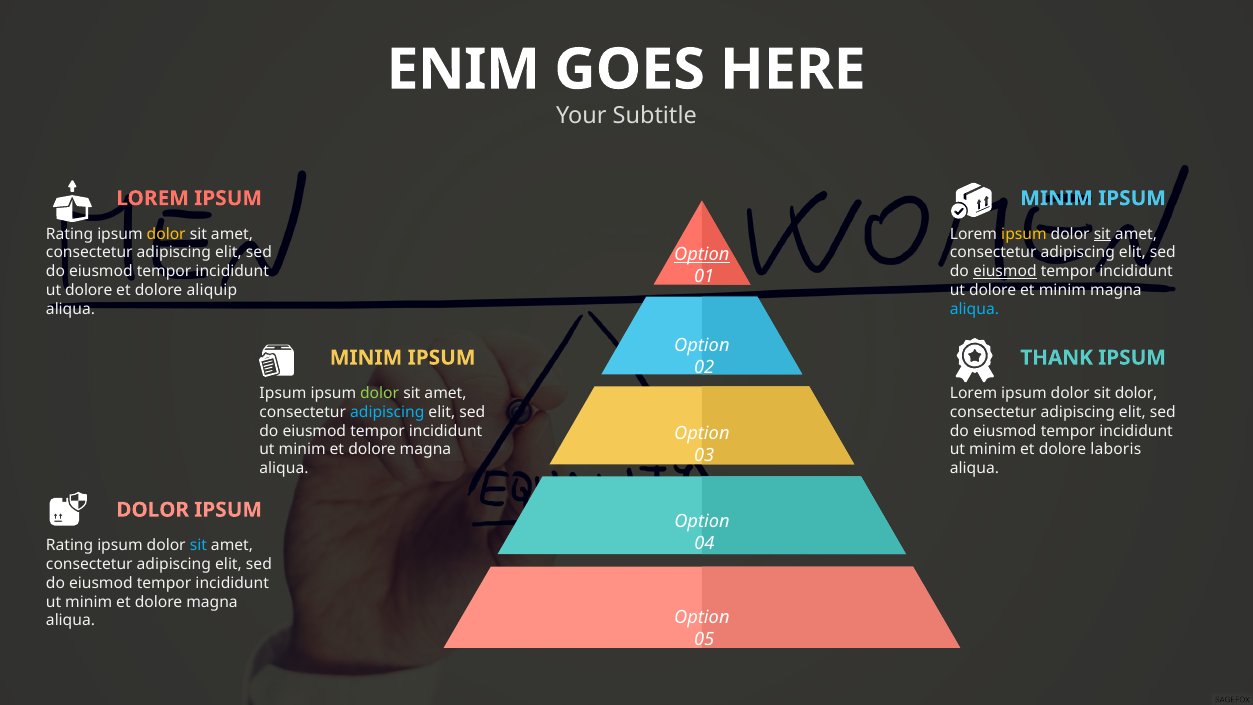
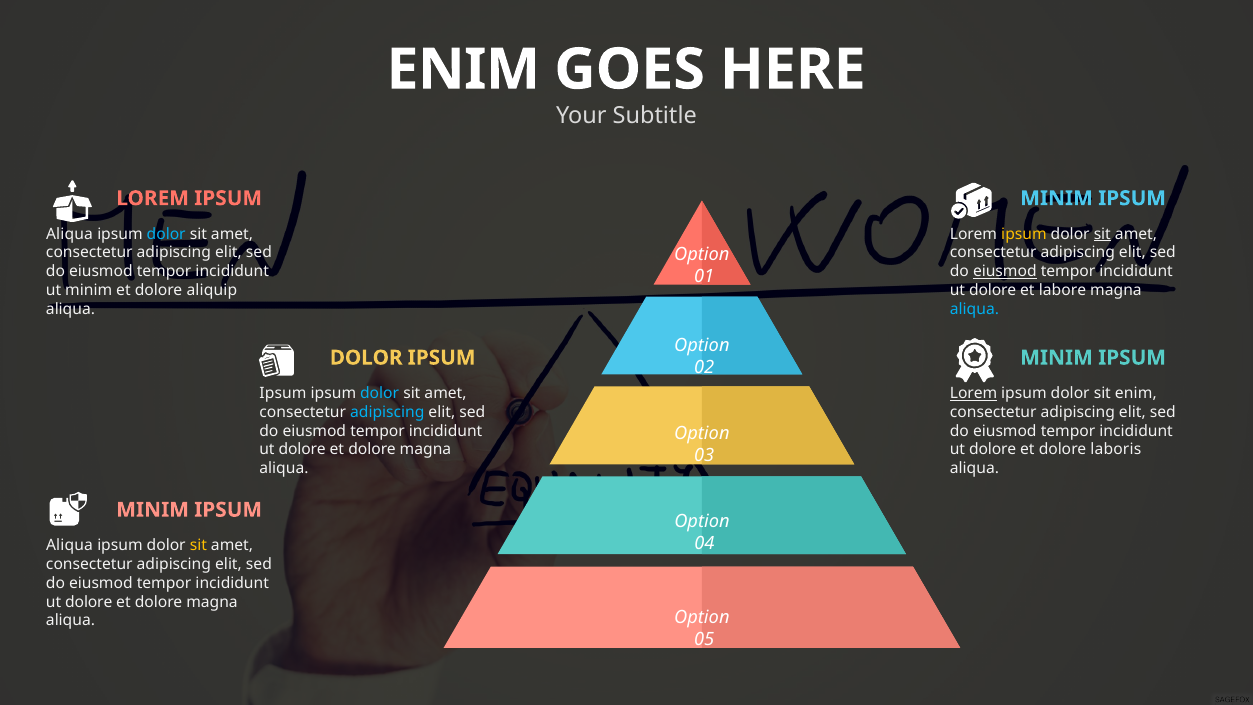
Rating at (70, 234): Rating -> Aliqua
dolor at (166, 234) colour: yellow -> light blue
Option at (702, 254) underline: present -> none
dolore at (89, 290): dolore -> minim
et minim: minim -> labore
MINIM at (366, 358): MINIM -> DOLOR
THANK at (1057, 358): THANK -> MINIM
dolor at (380, 393) colour: light green -> light blue
Lorem at (974, 393) underline: none -> present
sit dolor: dolor -> enim
minim at (302, 450): minim -> dolore
minim at (993, 450): minim -> dolore
DOLOR at (153, 510): DOLOR -> MINIM
Rating at (70, 545): Rating -> Aliqua
sit at (198, 545) colour: light blue -> yellow
minim at (89, 602): minim -> dolore
